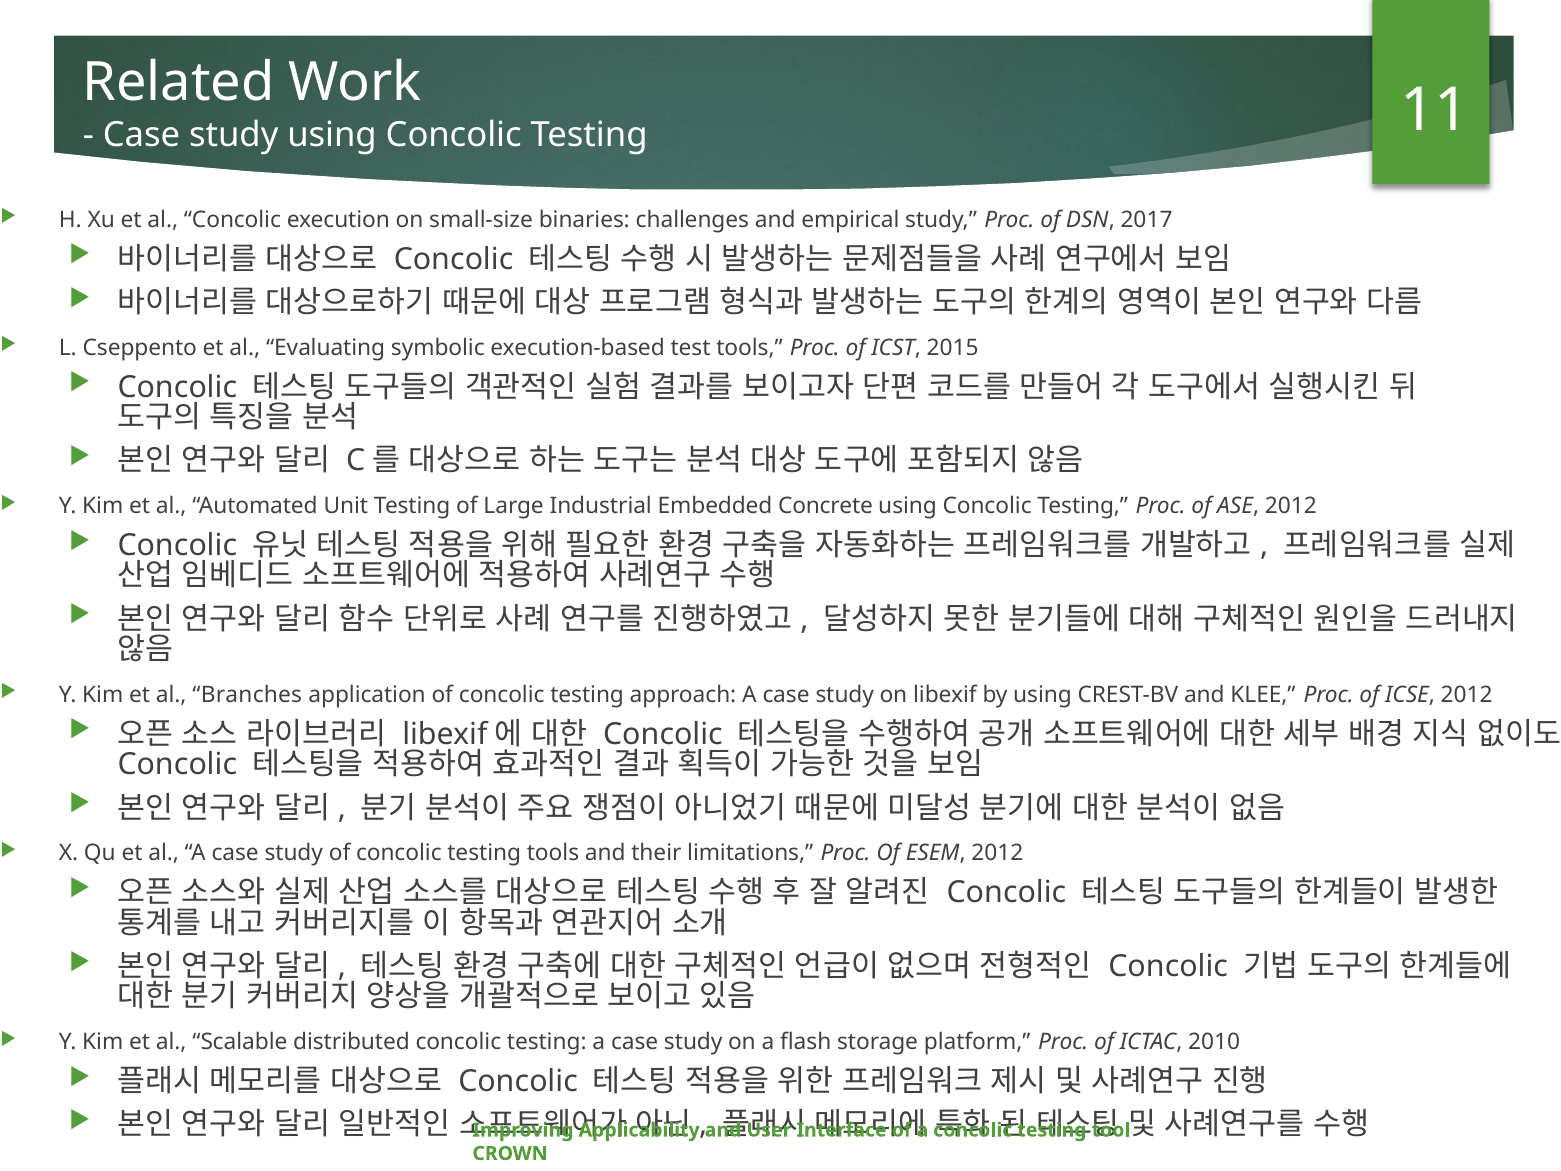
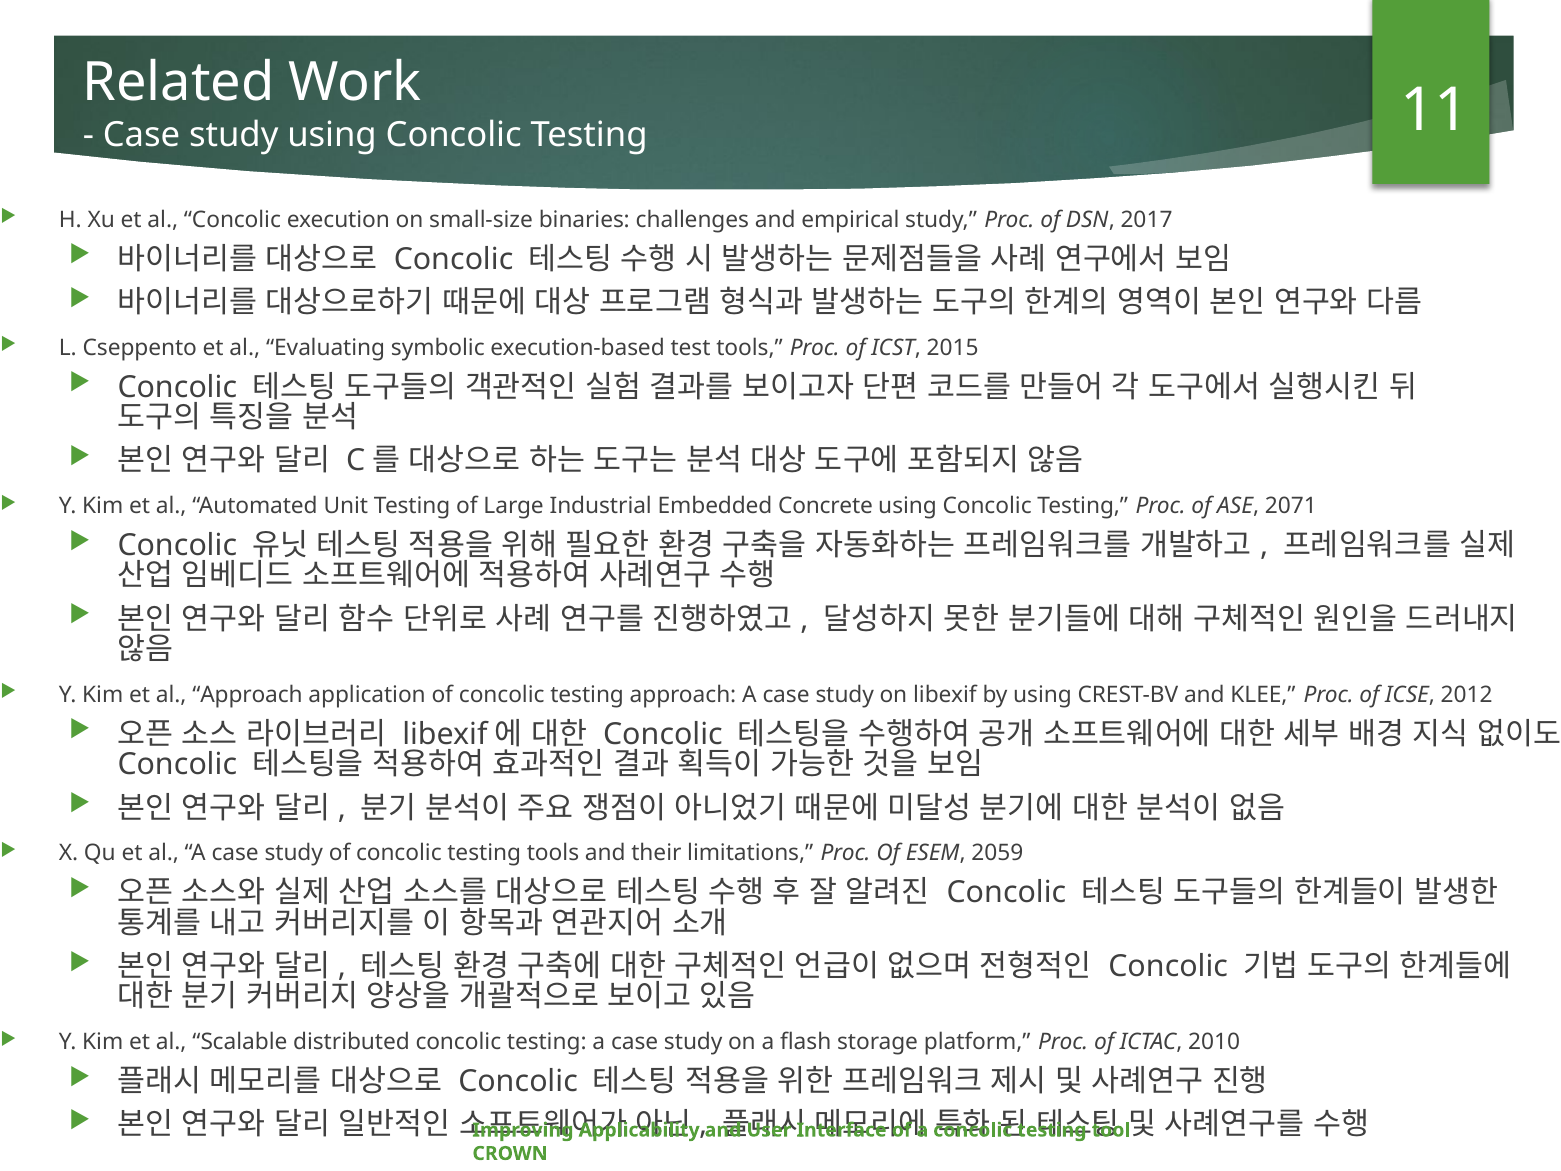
ASE 2012: 2012 -> 2071
al Branches: Branches -> Approach
ESEM 2012: 2012 -> 2059
